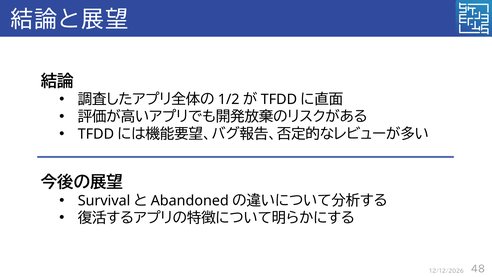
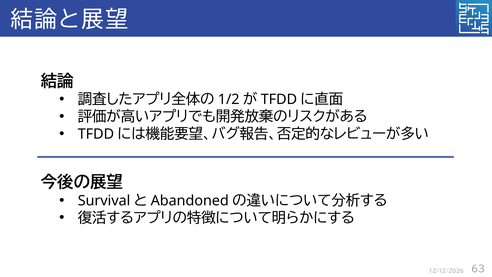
48: 48 -> 63
